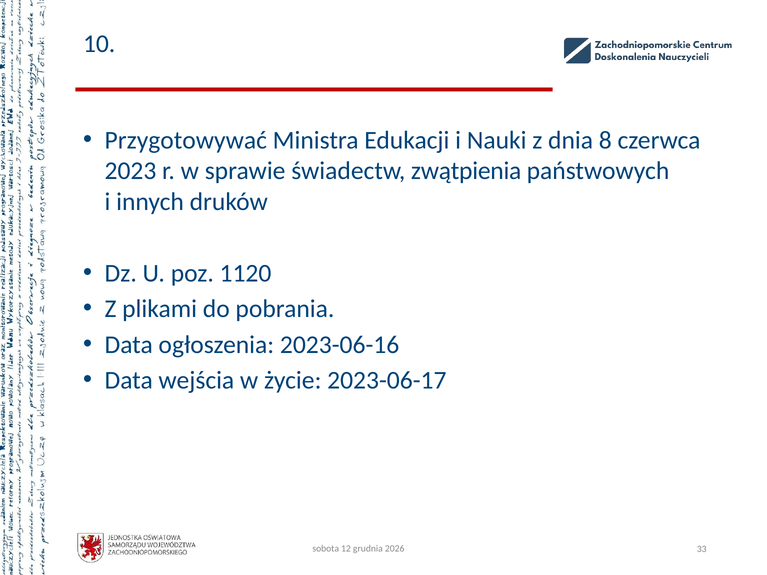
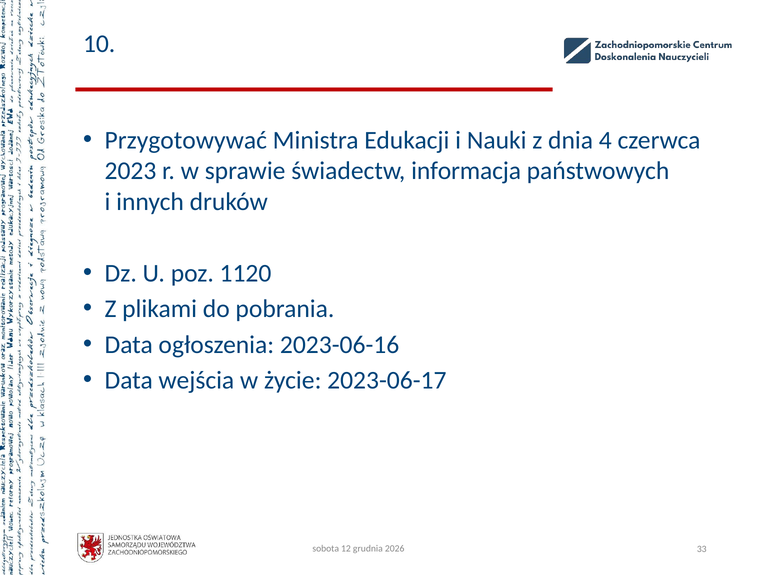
8: 8 -> 4
zwątpienia: zwątpienia -> informacja
